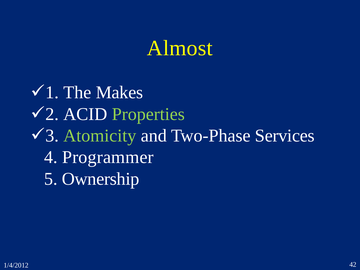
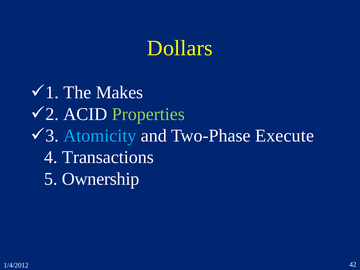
Almost: Almost -> Dollars
Atomicity colour: light green -> light blue
Services: Services -> Execute
Programmer: Programmer -> Transactions
